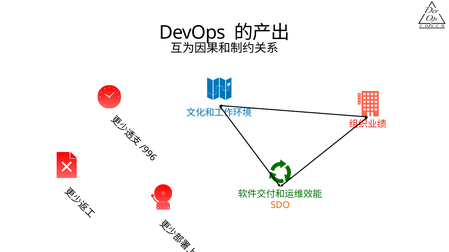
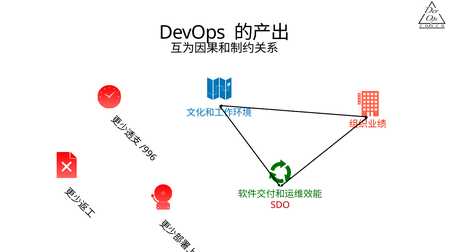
SDO colour: orange -> red
